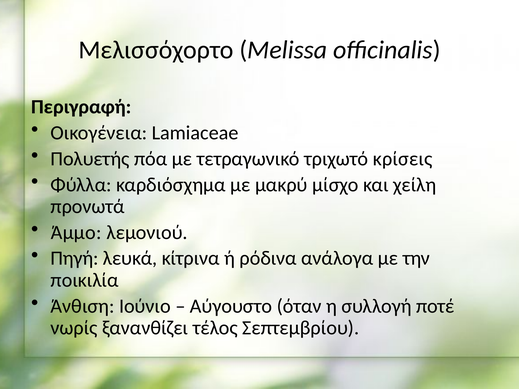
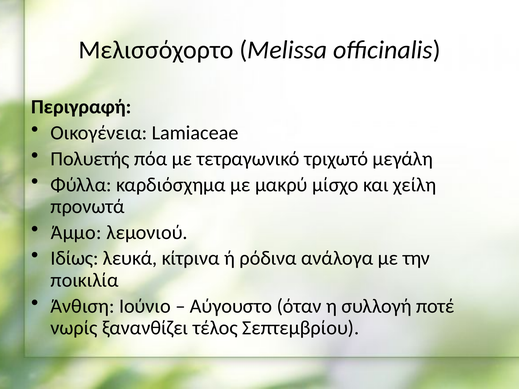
κρίσεις: κρίσεις -> μεγάλη
Πηγή: Πηγή -> Ιδίως
